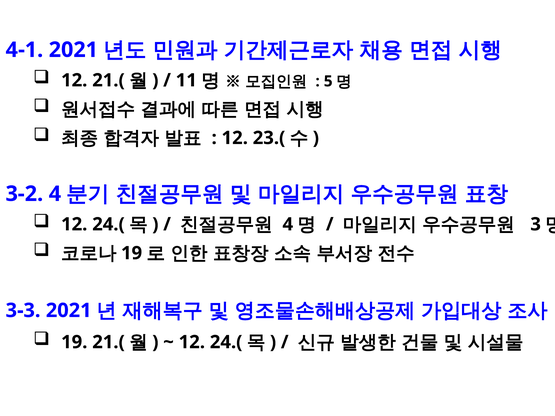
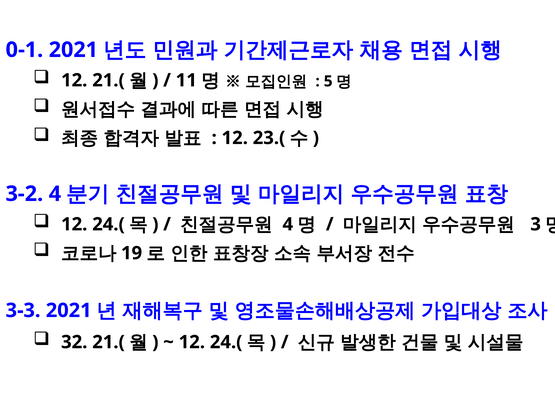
4-1: 4-1 -> 0-1
19 at (74, 342): 19 -> 32
